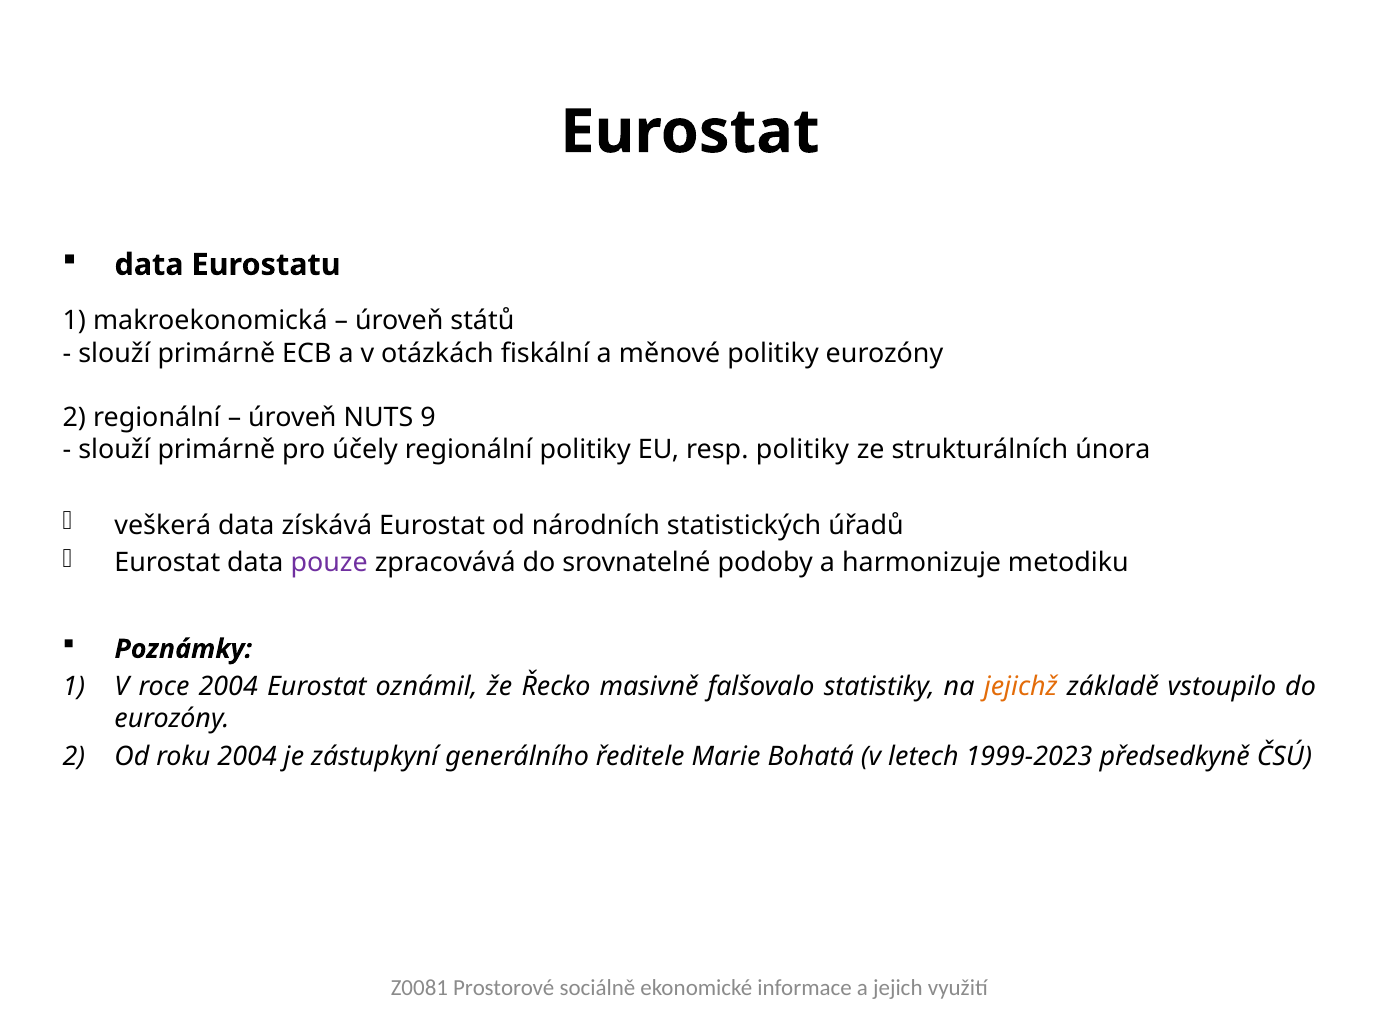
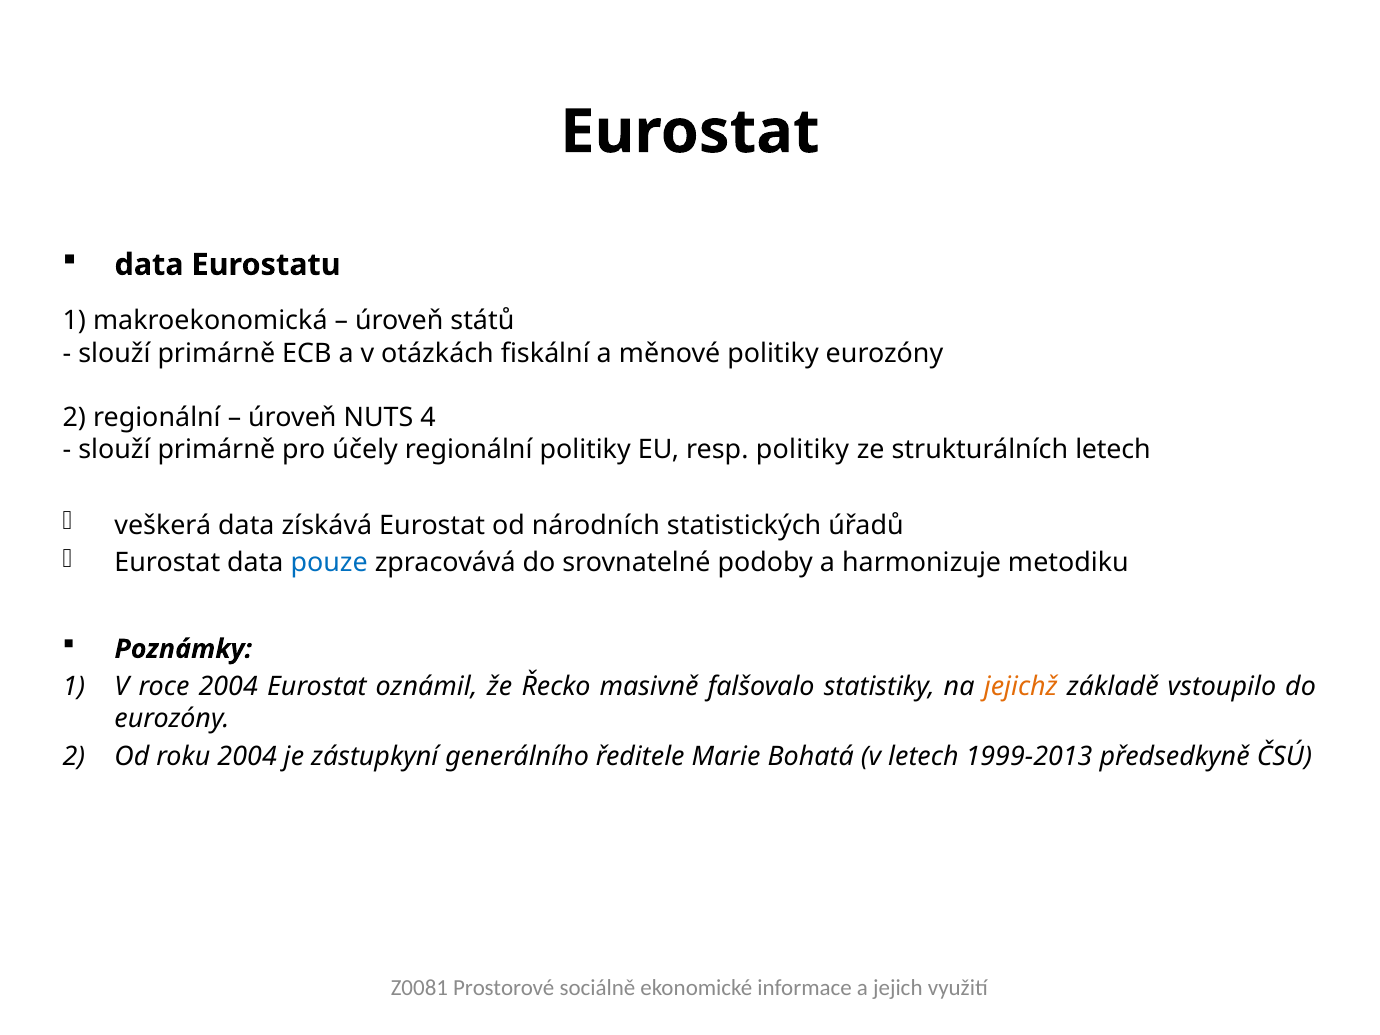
9: 9 -> 4
strukturálních února: února -> letech
pouze colour: purple -> blue
1999-2023: 1999-2023 -> 1999-2013
